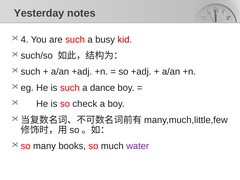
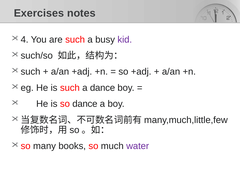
Yesterday: Yesterday -> Exercises
kid colour: red -> purple
so check: check -> dance
